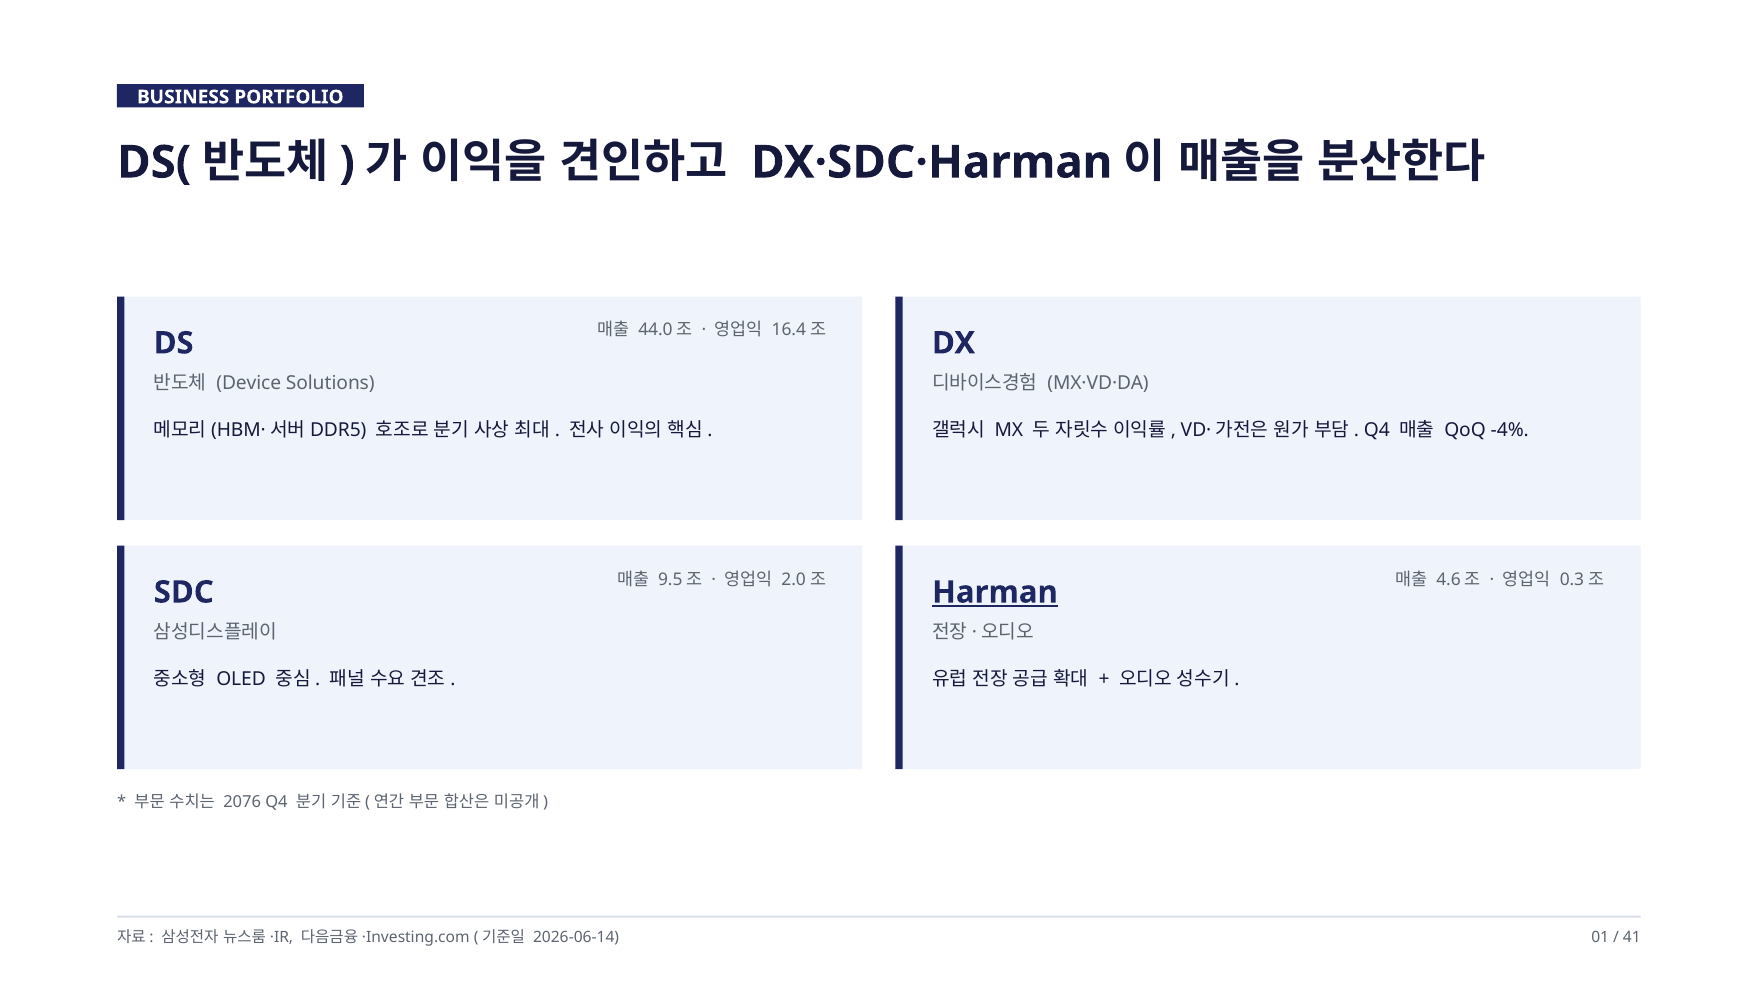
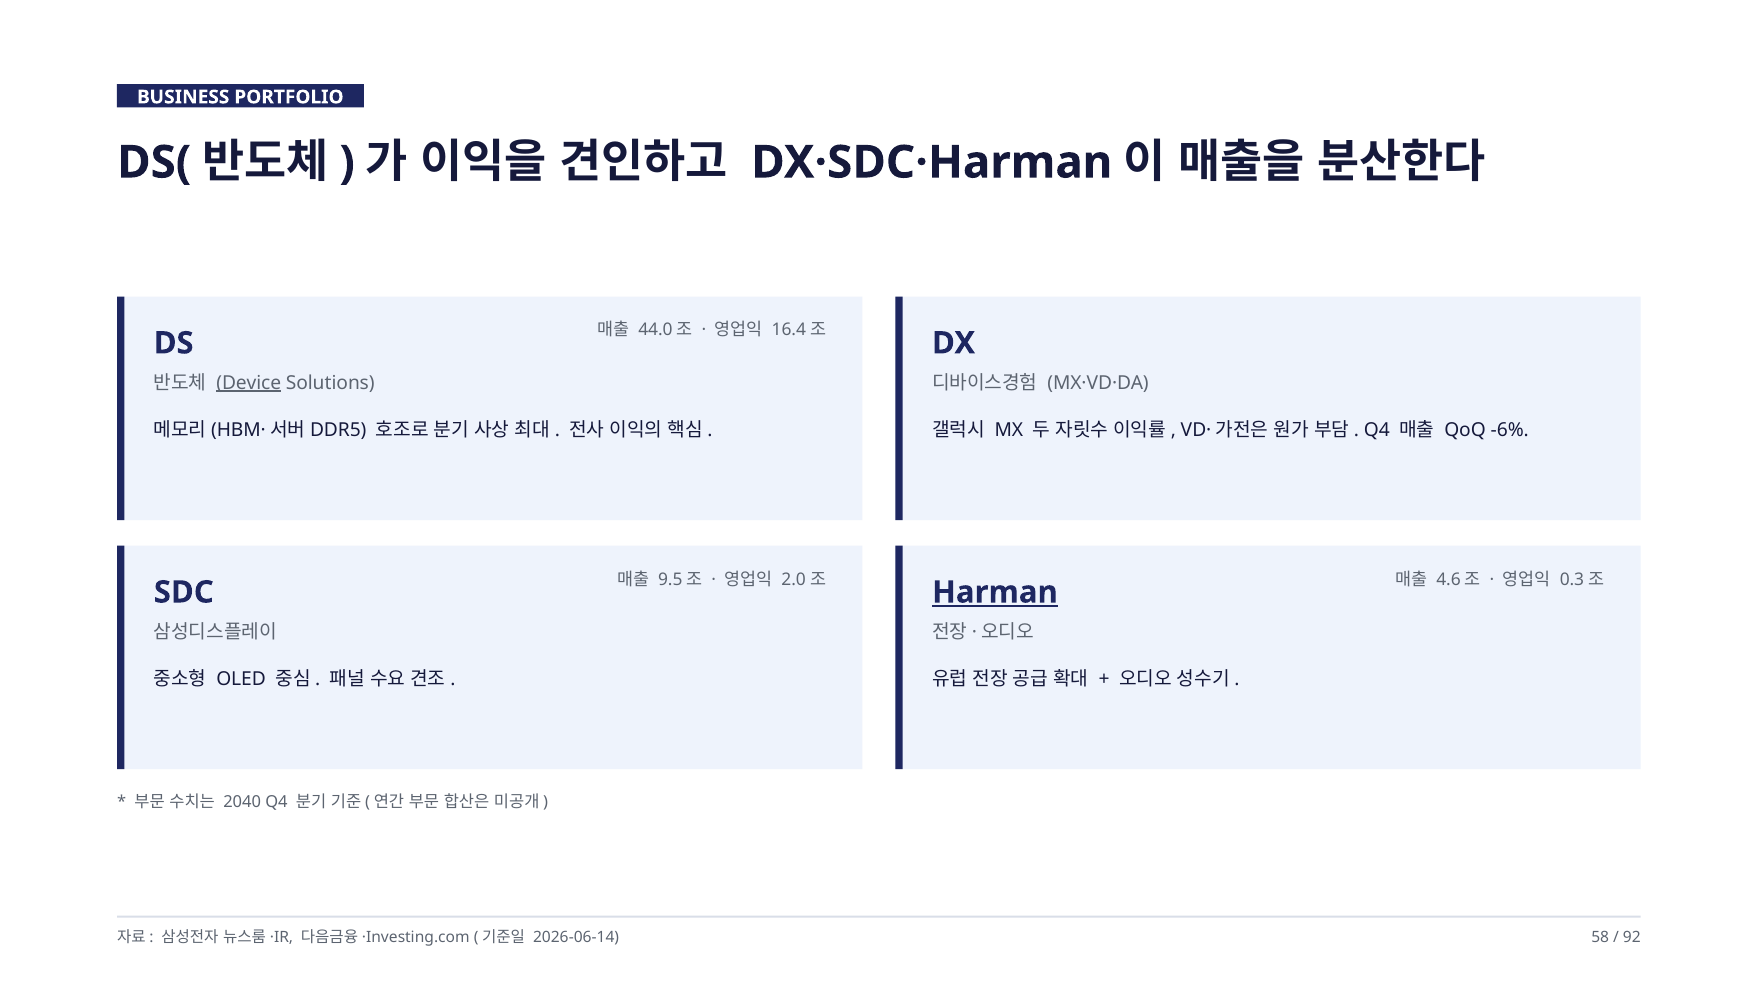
Device underline: none -> present
-4%: -4% -> -6%
2076: 2076 -> 2040
01: 01 -> 58
41: 41 -> 92
